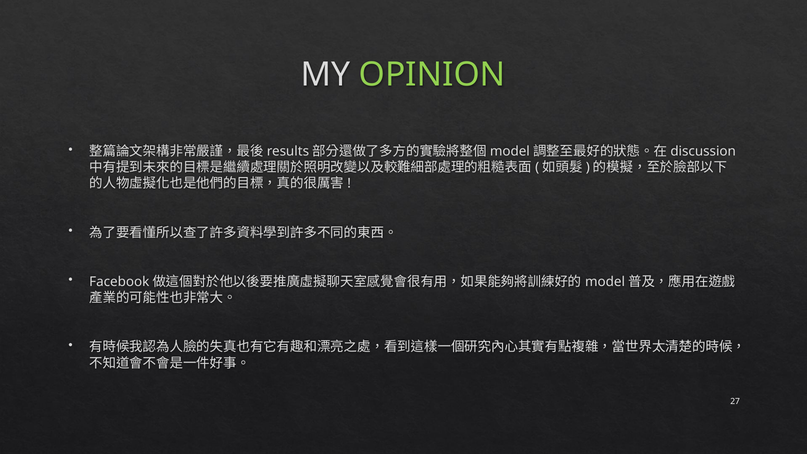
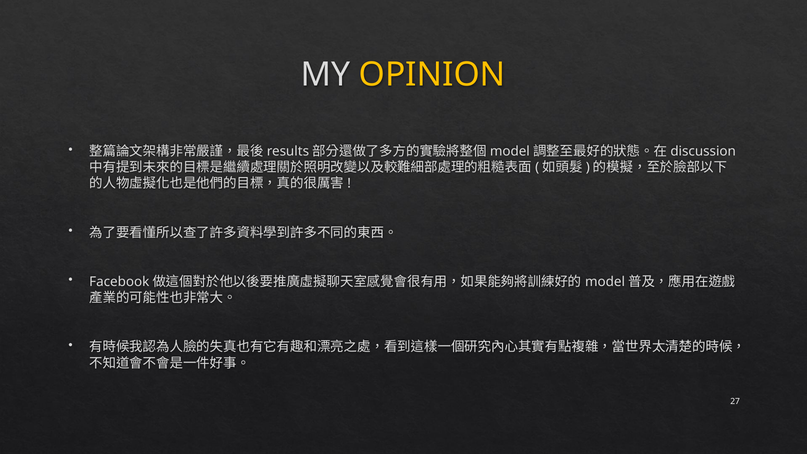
OPINION colour: light green -> yellow
